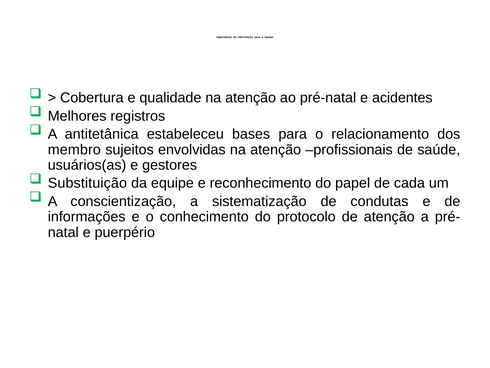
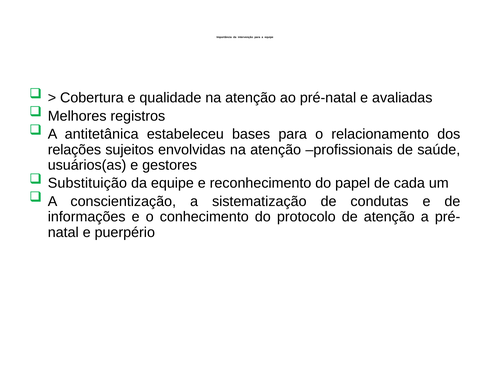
acidentes: acidentes -> avaliadas
membro: membro -> relações
